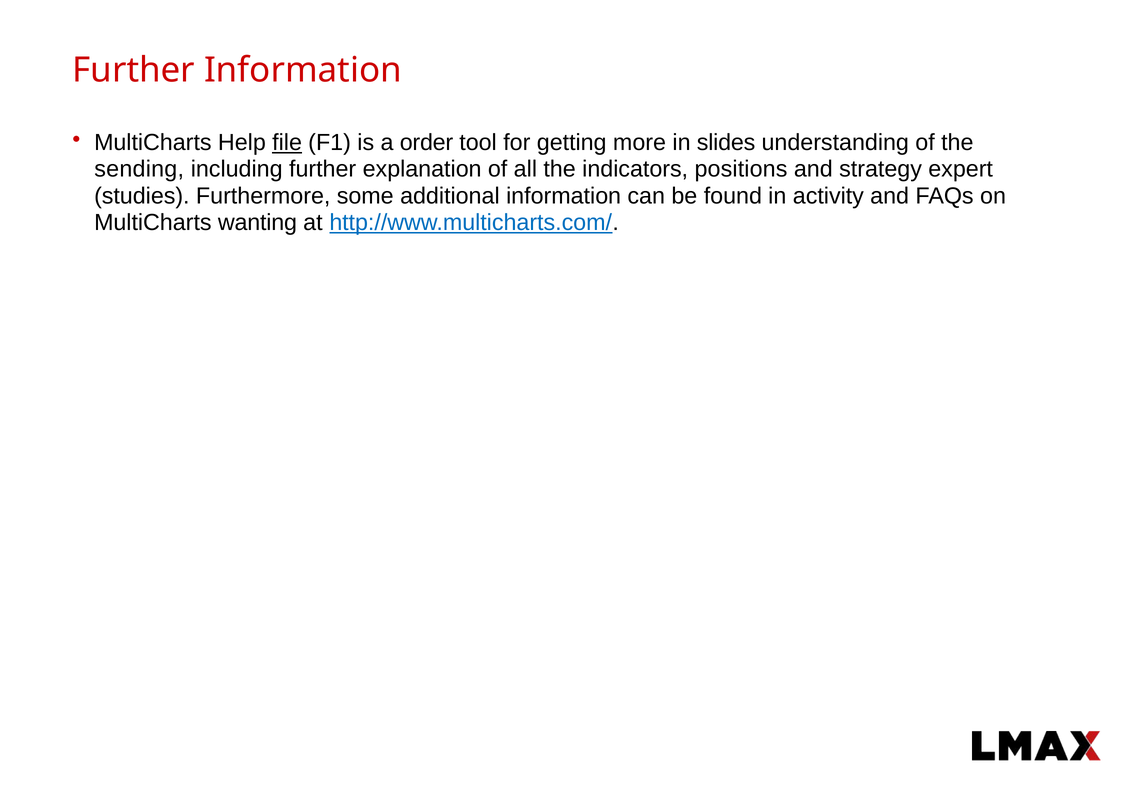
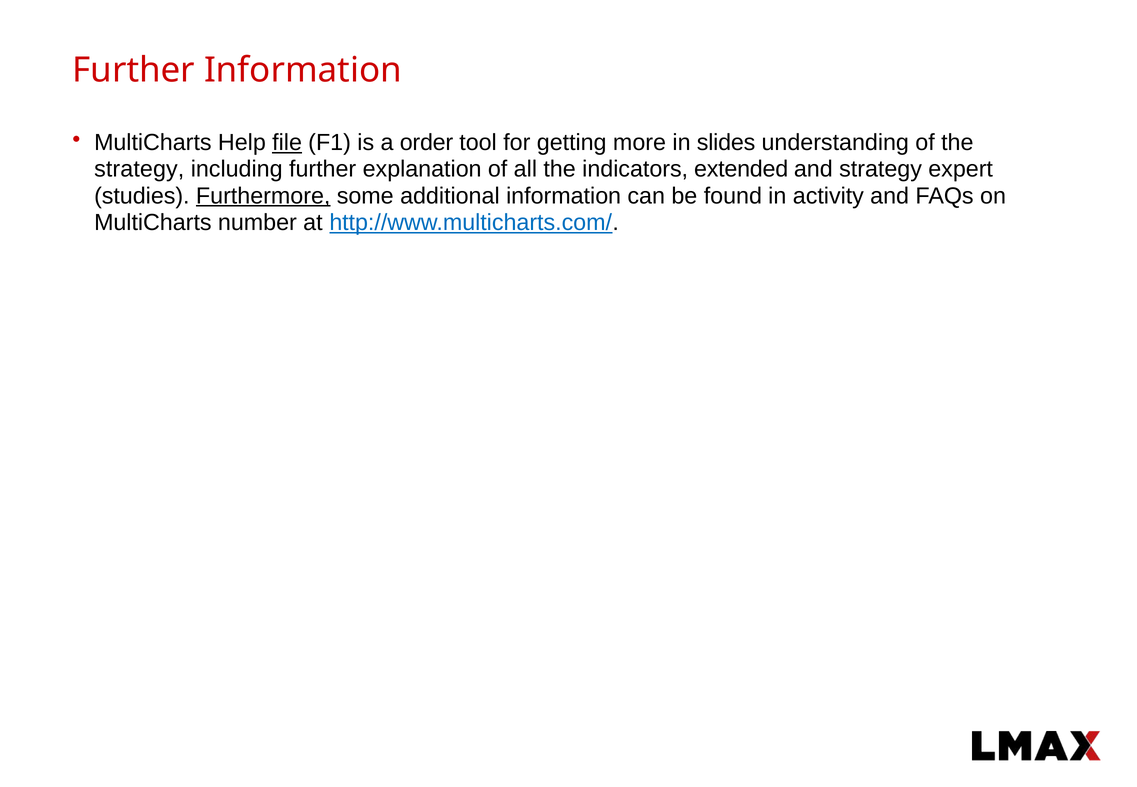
sending at (139, 169): sending -> strategy
positions: positions -> extended
Furthermore underline: none -> present
wanting: wanting -> number
